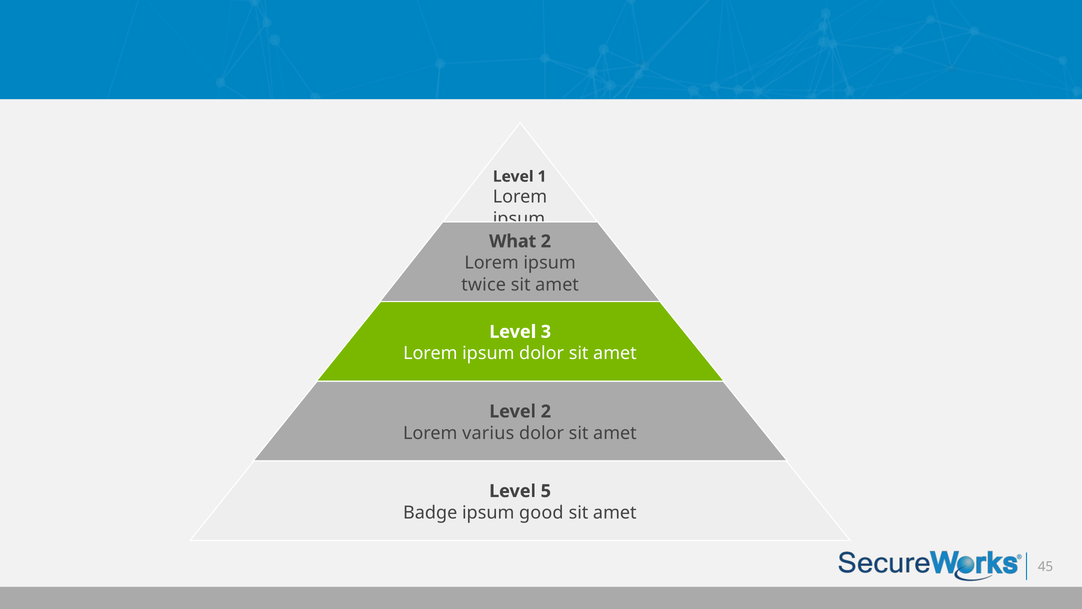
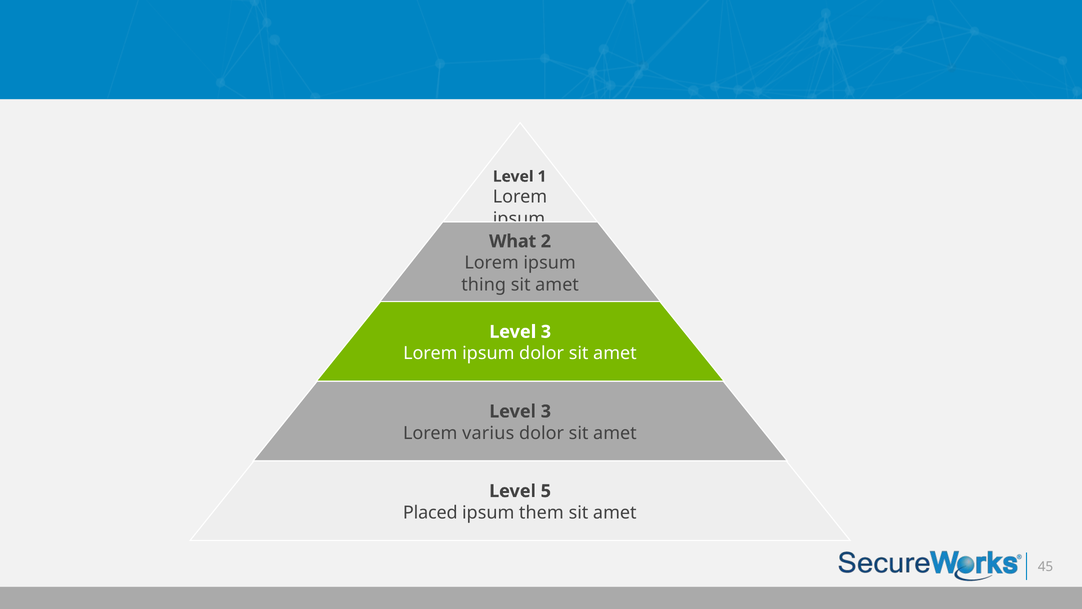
twice: twice -> thing
2 at (546, 411): 2 -> 3
Badge: Badge -> Placed
good: good -> them
